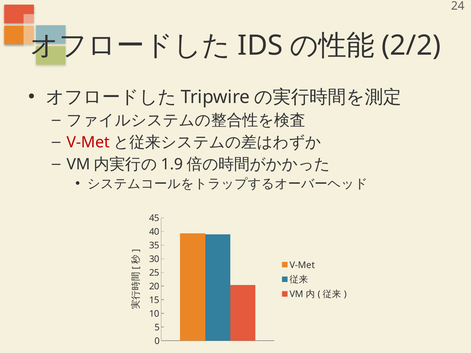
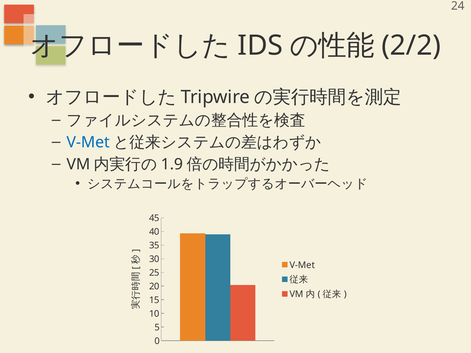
V-Met at (88, 142) colour: red -> blue
